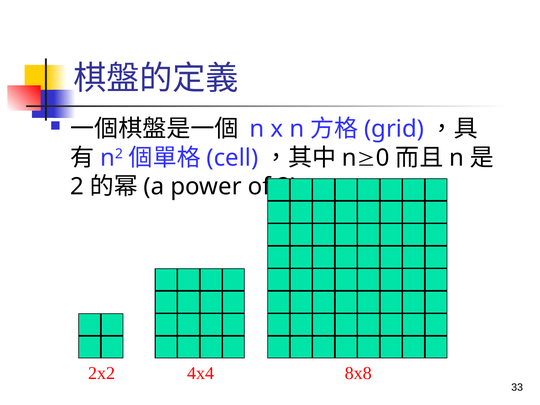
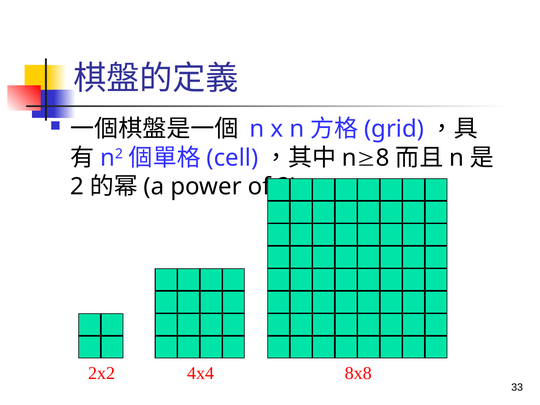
0: 0 -> 8
